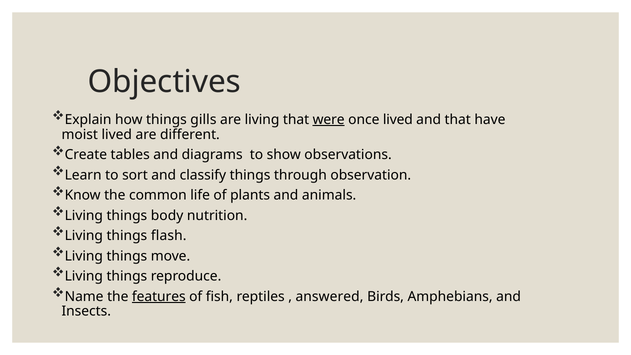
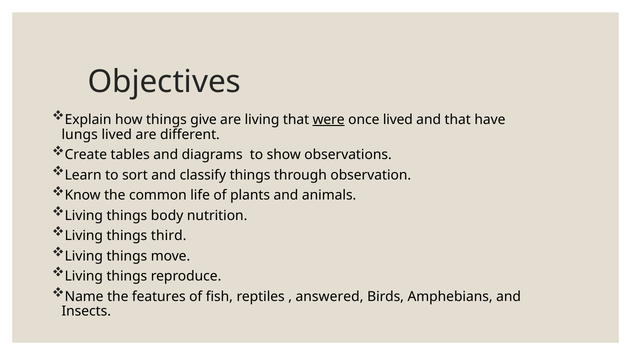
gills: gills -> give
moist: moist -> lungs
flash: flash -> third
features underline: present -> none
